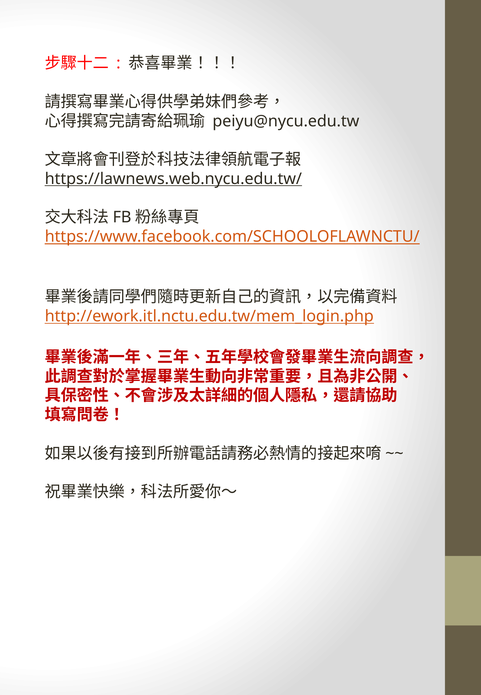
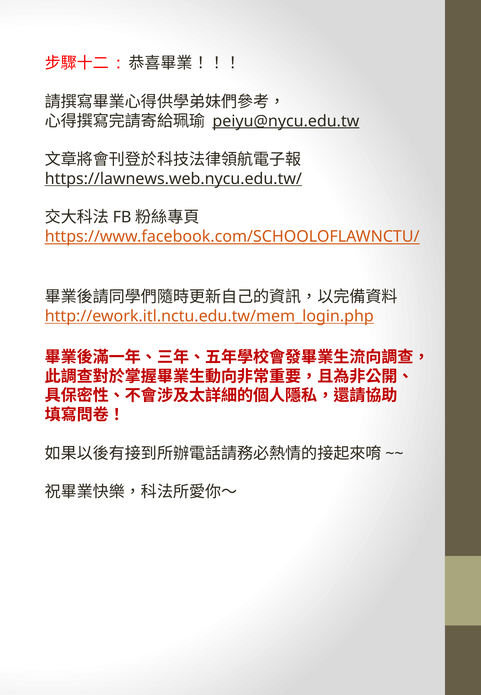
peiyu@nycu.edu.tw underline: none -> present
